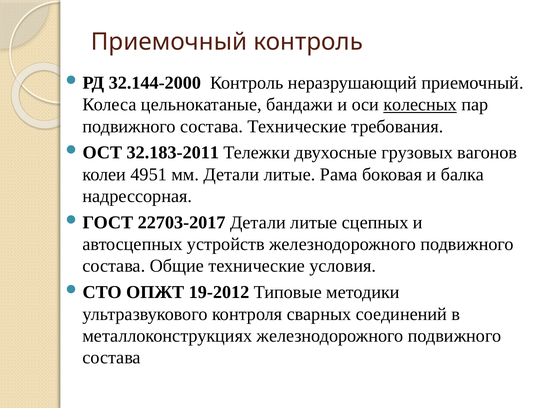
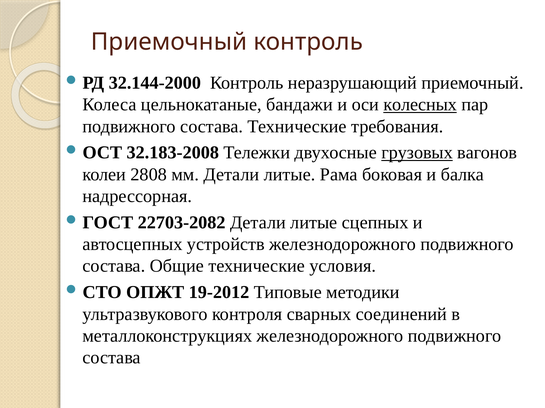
32.183-2011: 32.183-2011 -> 32.183-2008
грузовых underline: none -> present
4951: 4951 -> 2808
22703-2017: 22703-2017 -> 22703-2082
